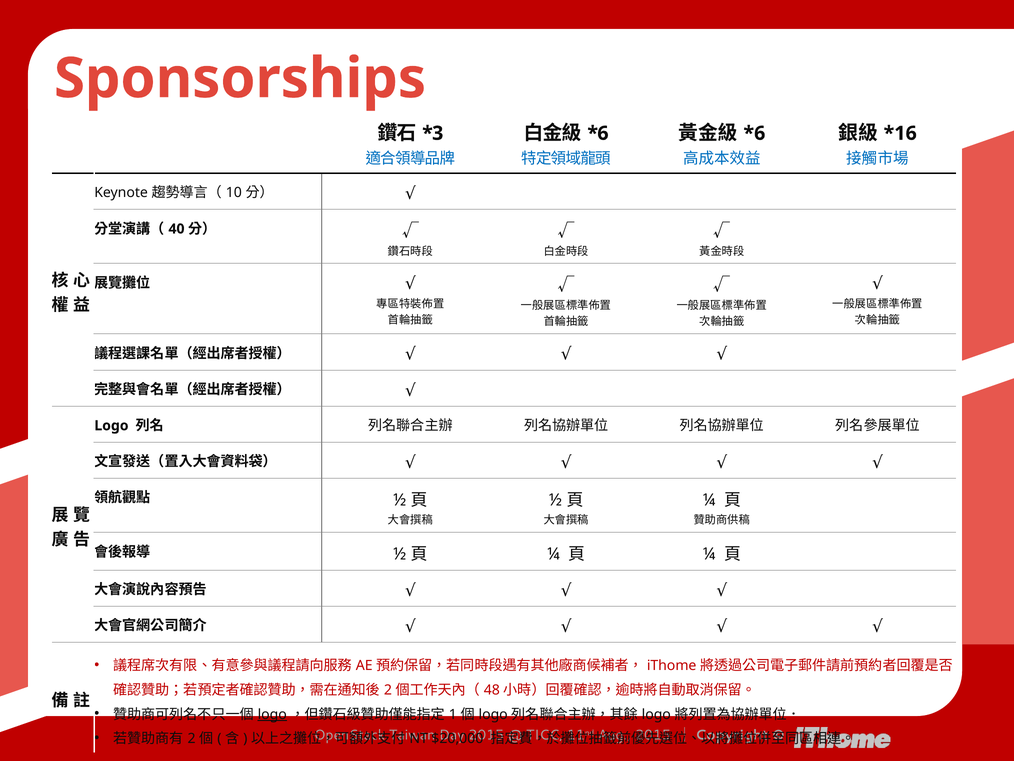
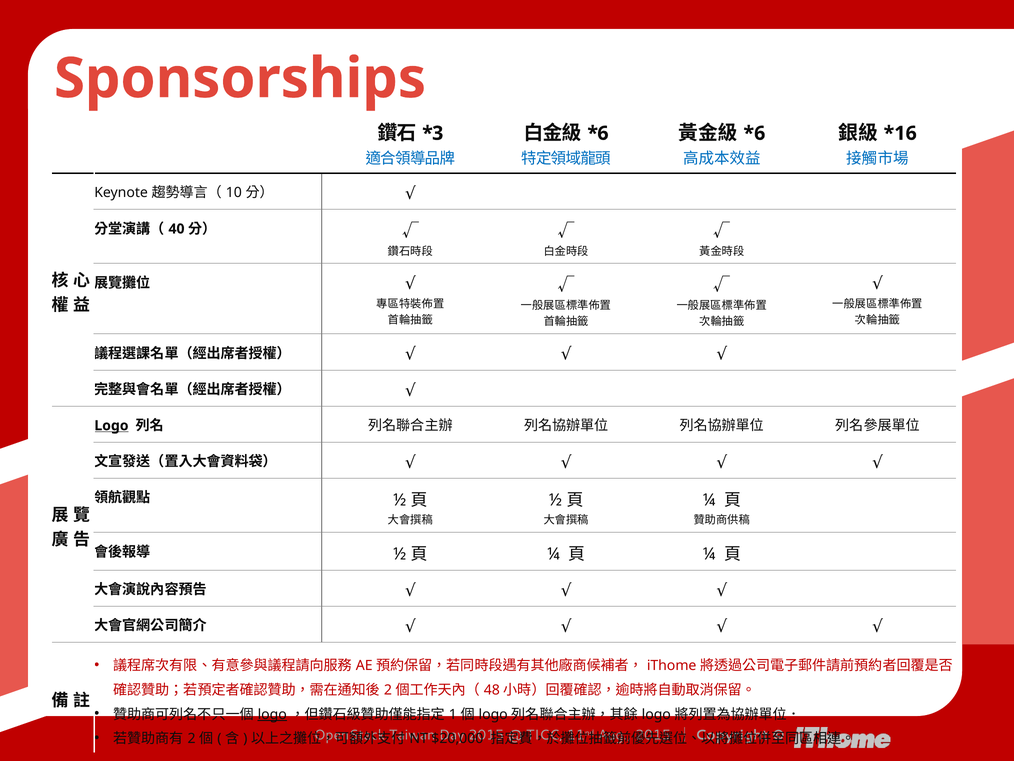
Logo at (111, 425) underline: none -> present
